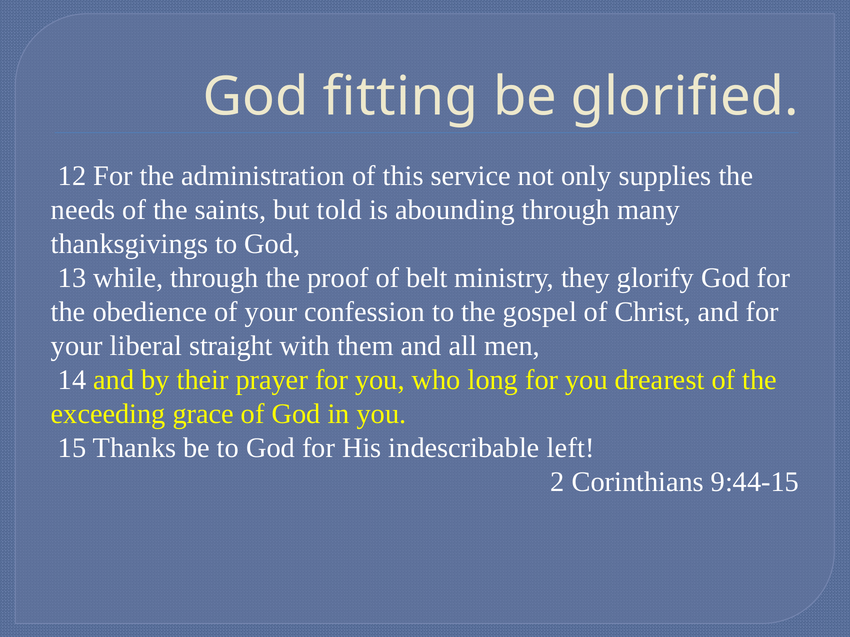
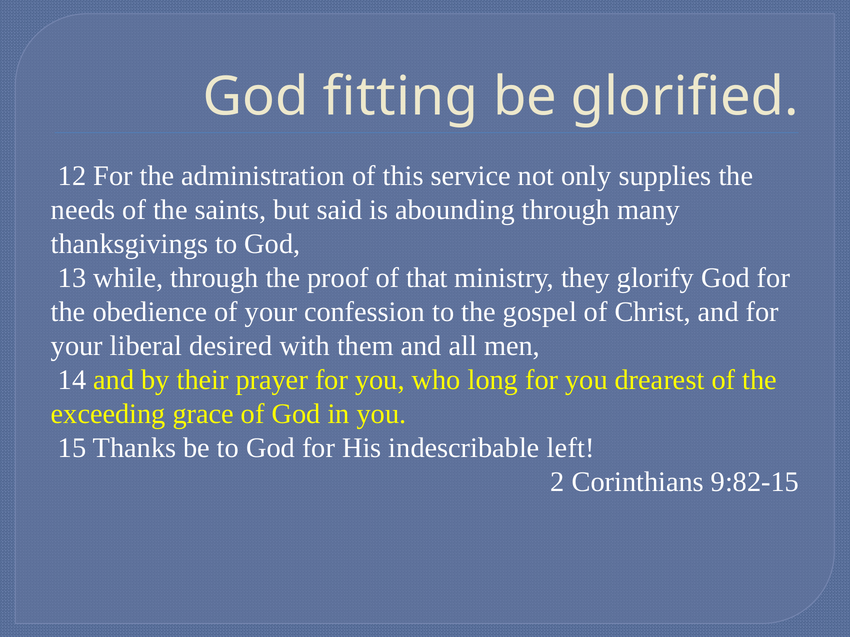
told: told -> said
belt: belt -> that
straight: straight -> desired
9:44-15: 9:44-15 -> 9:82-15
